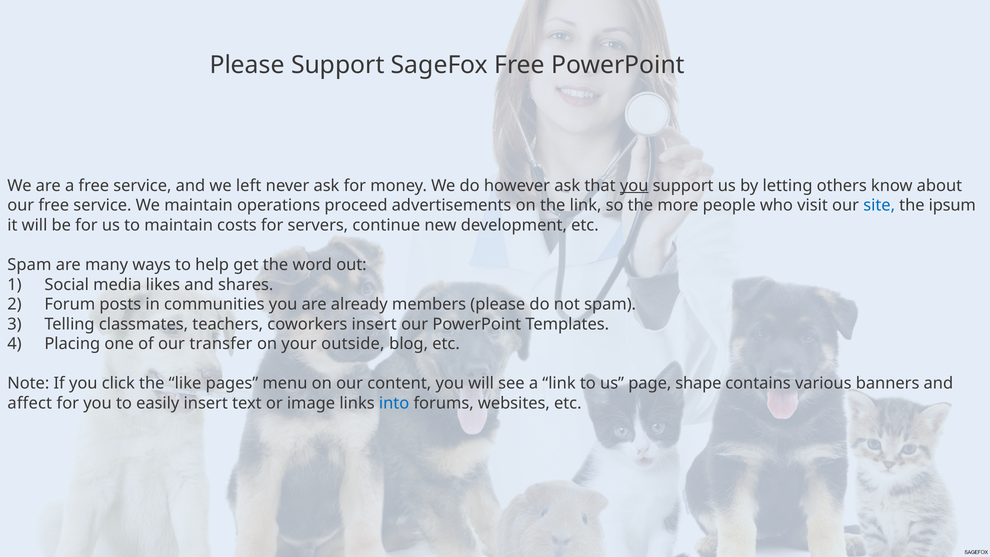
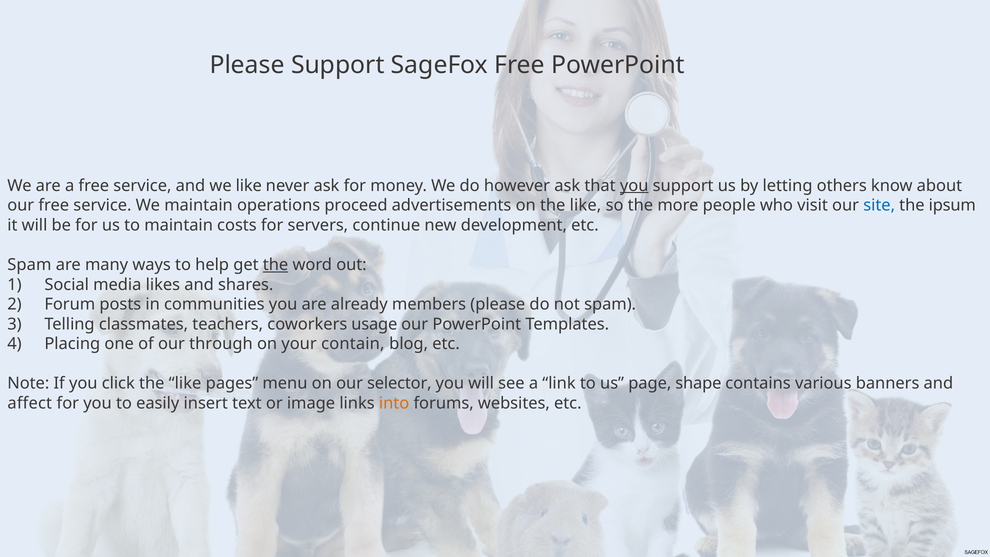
we left: left -> like
on the link: link -> like
the at (276, 265) underline: none -> present
coworkers insert: insert -> usage
transfer: transfer -> through
outside: outside -> contain
content: content -> selector
into colour: blue -> orange
